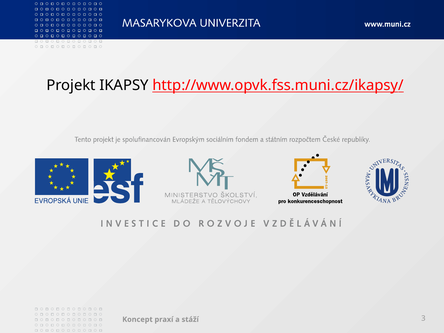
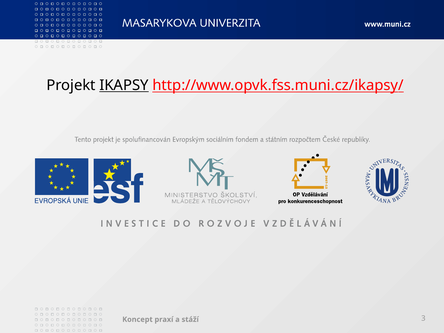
IKAPSY underline: none -> present
